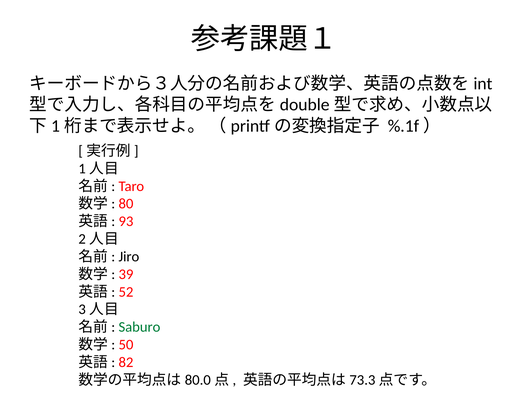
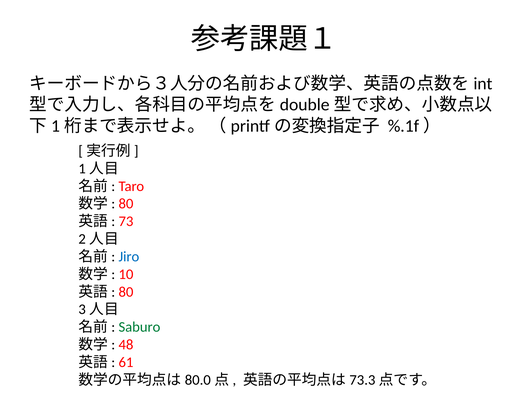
93: 93 -> 73
Jiro colour: black -> blue
39: 39 -> 10
52 at (126, 292): 52 -> 80
50: 50 -> 48
82: 82 -> 61
